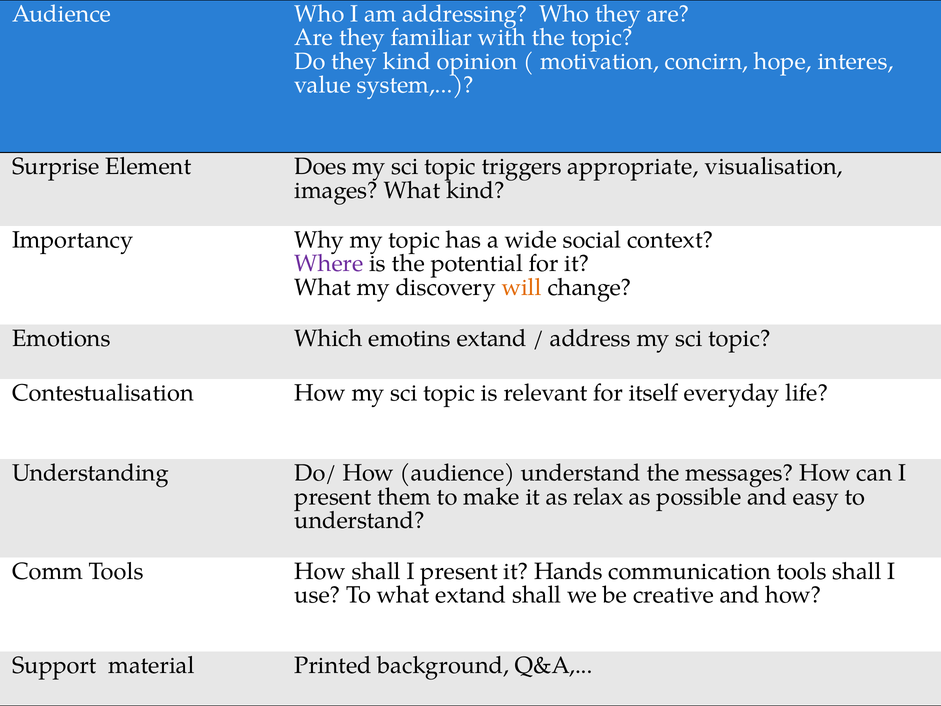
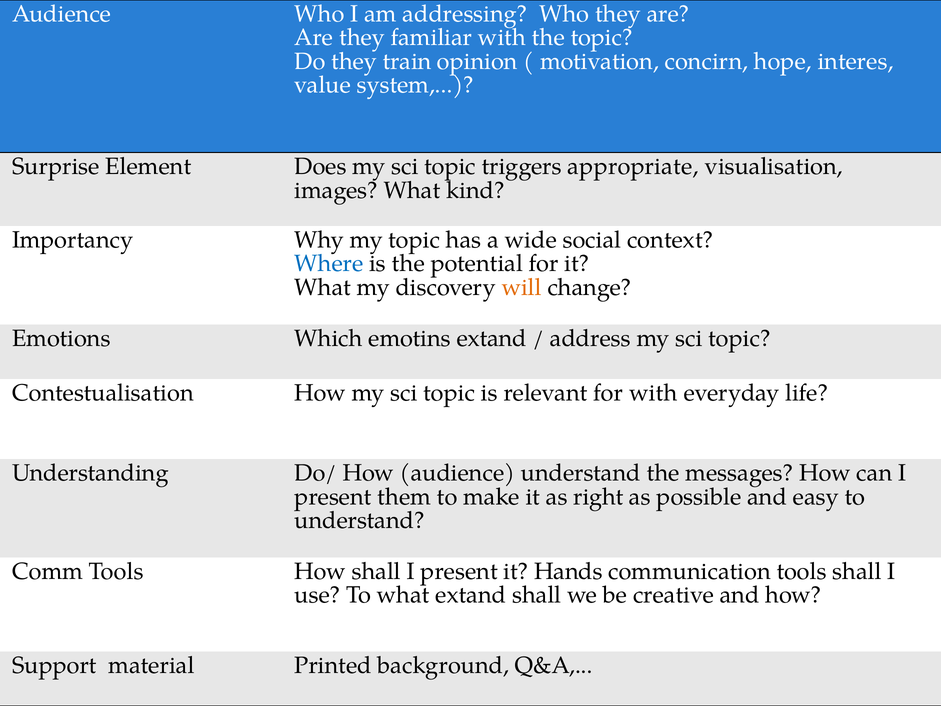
they kind: kind -> train
Where colour: purple -> blue
for itself: itself -> with
relax: relax -> right
